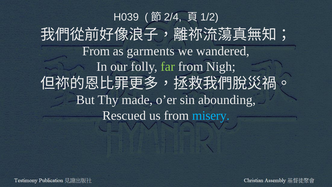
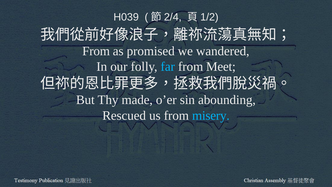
garments: garments -> promised
far colour: light green -> light blue
Nigh: Nigh -> Meet
